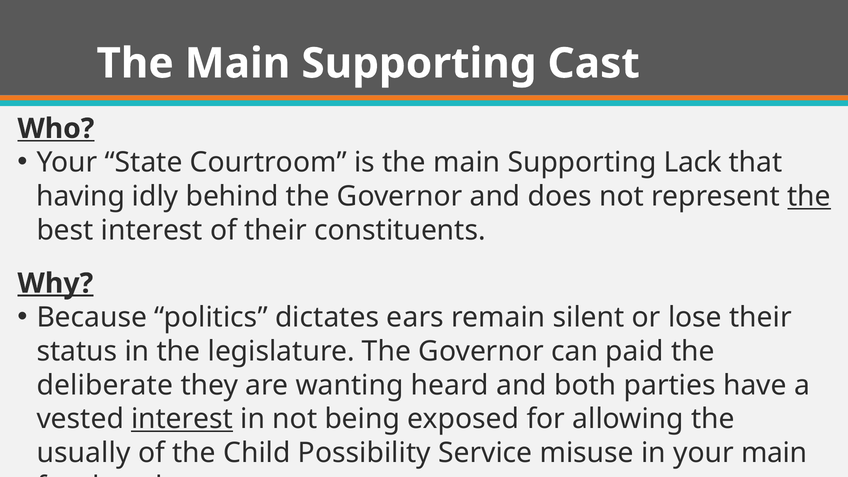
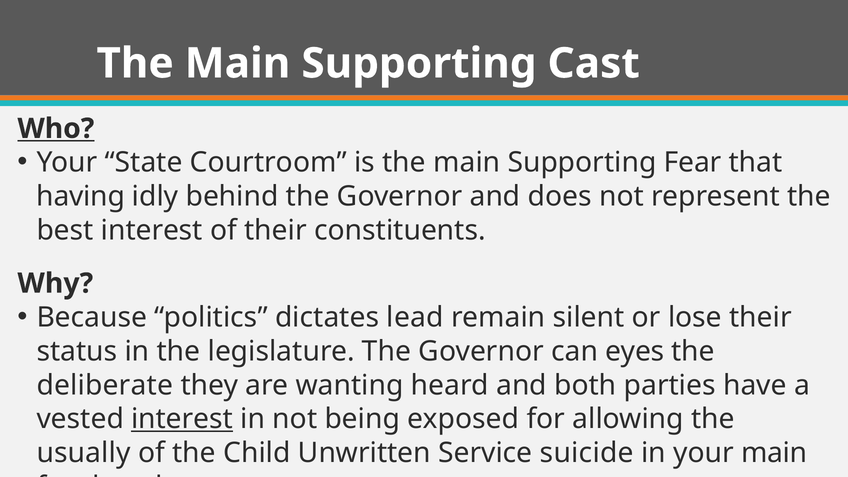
Lack: Lack -> Fear
the at (809, 196) underline: present -> none
Why underline: present -> none
ears: ears -> lead
paid: paid -> eyes
Possibility: Possibility -> Unwritten
misuse: misuse -> suicide
